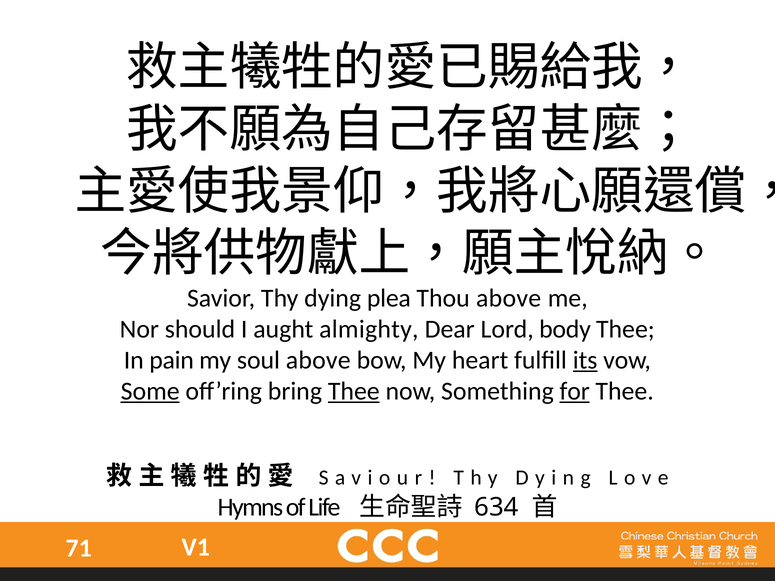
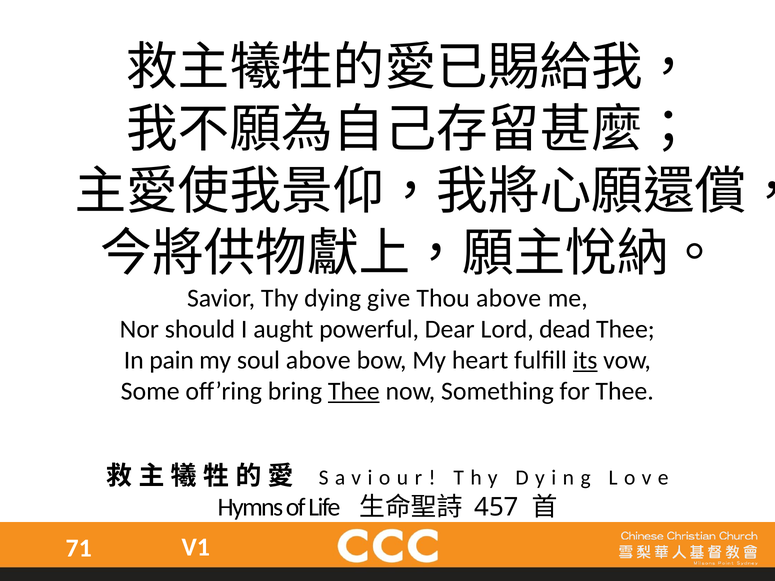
plea: plea -> give
almighty: almighty -> powerful
body: body -> dead
Some underline: present -> none
for underline: present -> none
634: 634 -> 457
